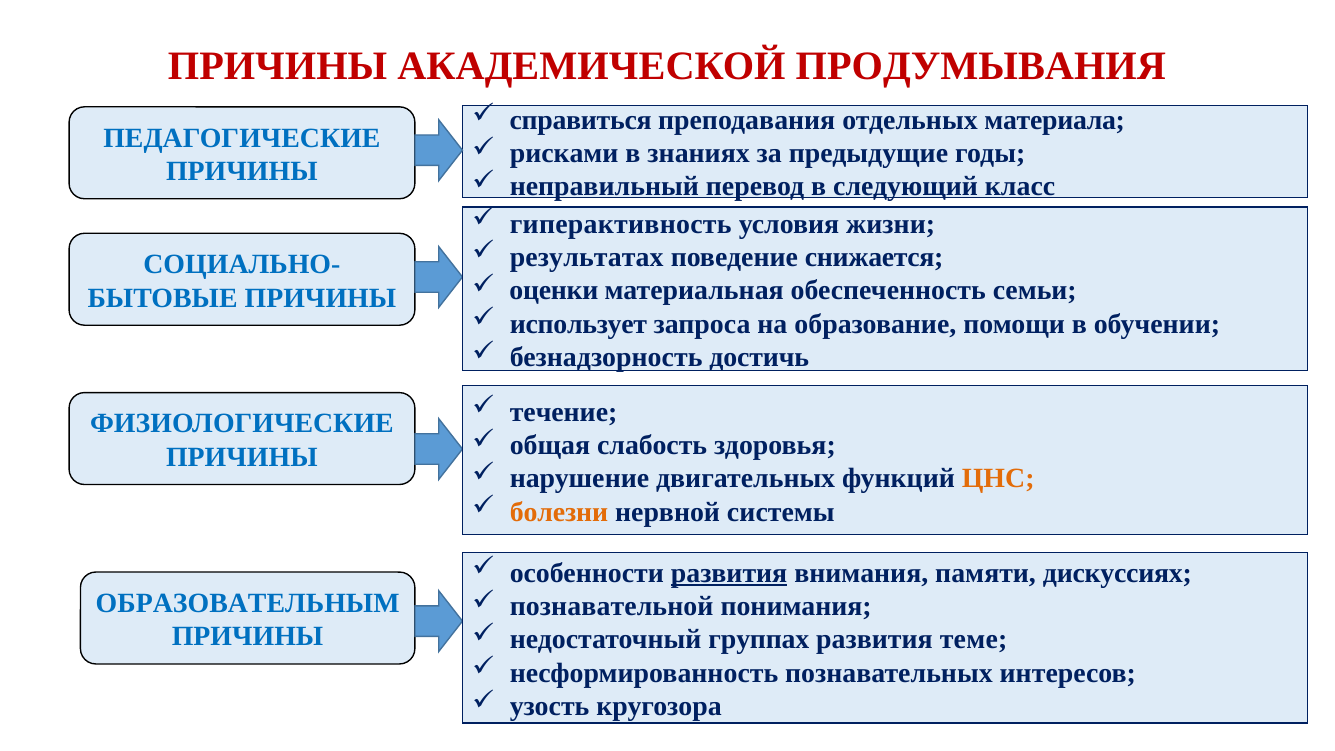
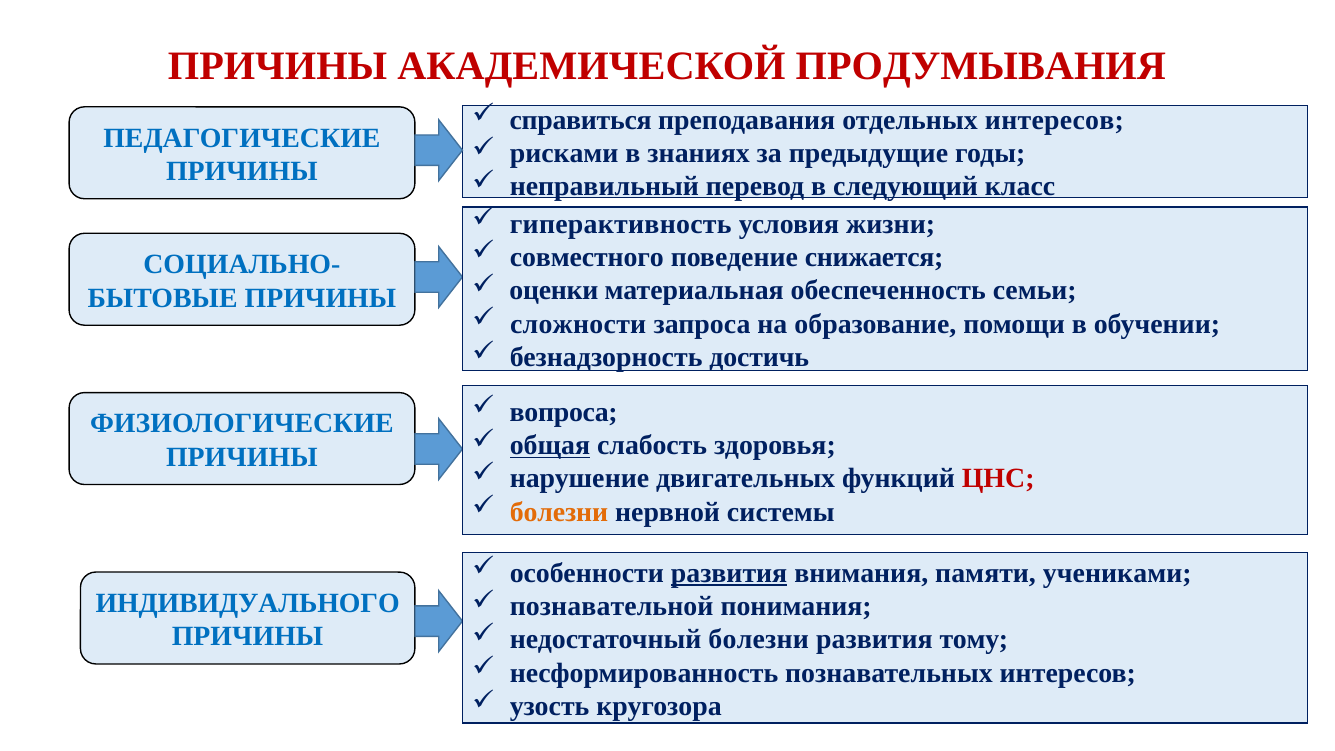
отдельных материала: материала -> интересов
результатах: результатах -> совместного
использует: использует -> сложности
течение: течение -> вопроса
общая underline: none -> present
ЦНС colour: orange -> red
дискуссиях: дискуссиях -> учениками
ОБРАЗОВАТЕЛЬНЫМ: ОБРАЗОВАТЕЛЬНЫМ -> ИНДИВИДУАЛЬНОГО
недостаточный группах: группах -> болезни
теме: теме -> тому
